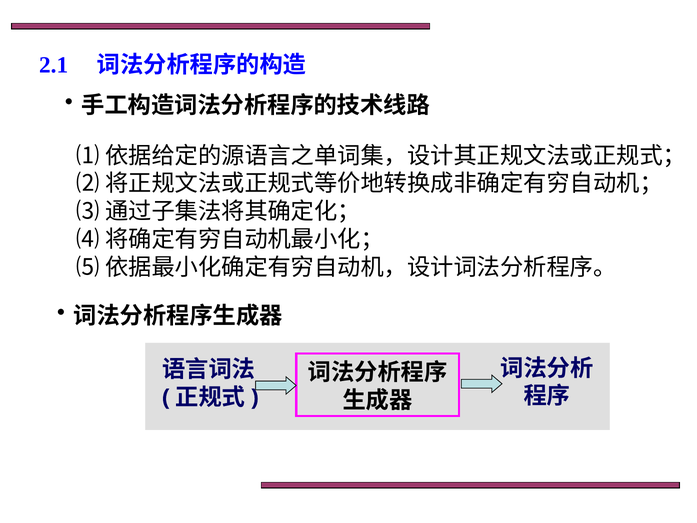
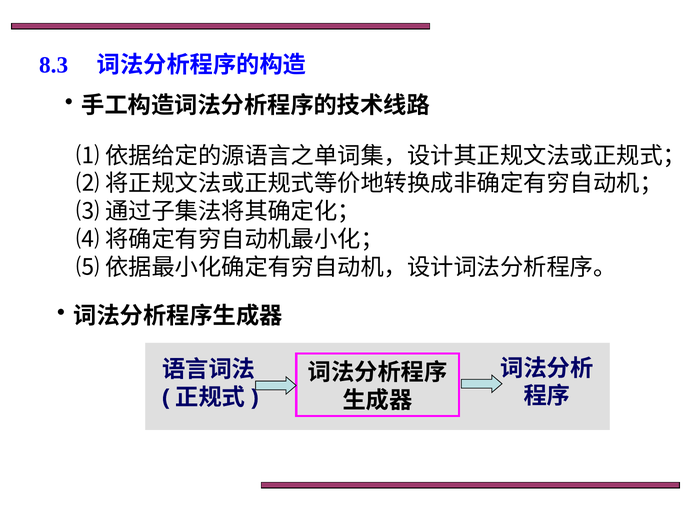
2.1: 2.1 -> 8.3
